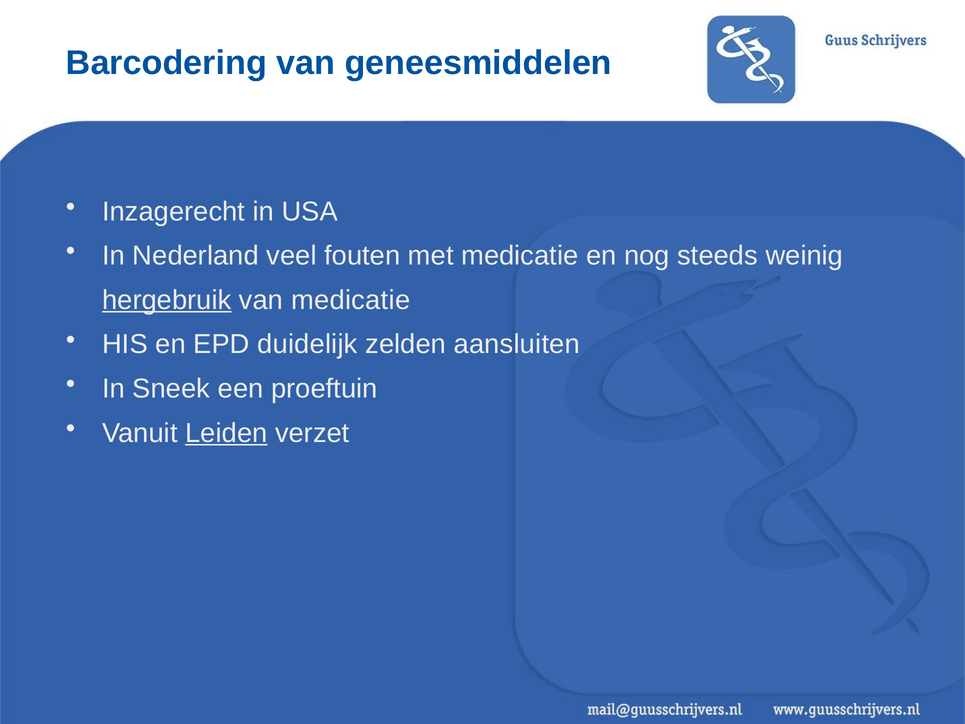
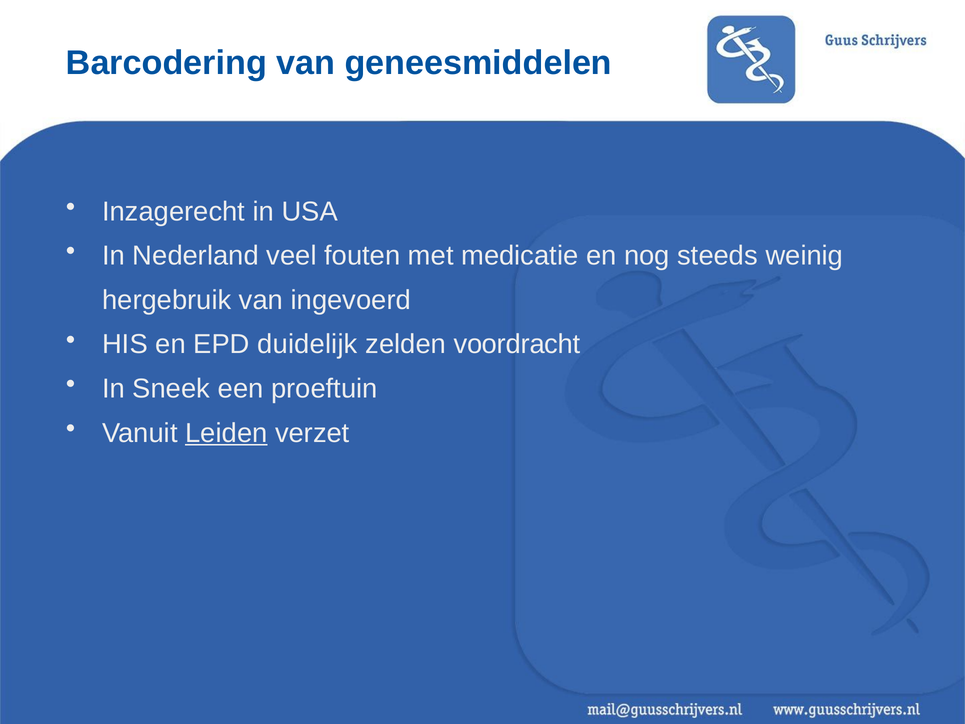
hergebruik underline: present -> none
van medicatie: medicatie -> ingevoerd
aansluiten: aansluiten -> voordracht
